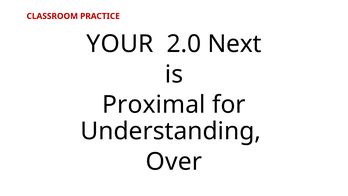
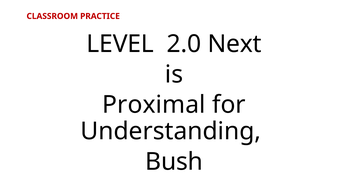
YOUR: YOUR -> LEVEL
Over: Over -> Bush
